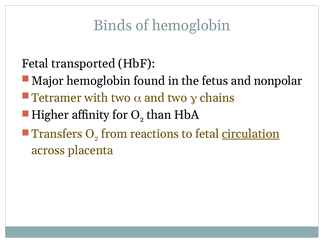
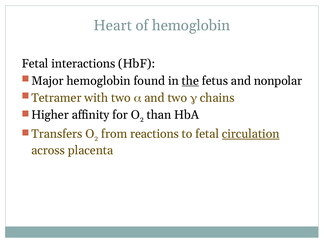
Binds: Binds -> Heart
transported: transported -> interactions
the underline: none -> present
